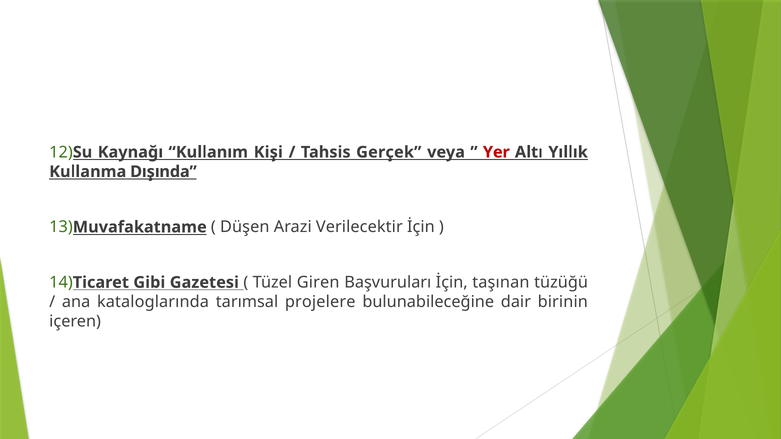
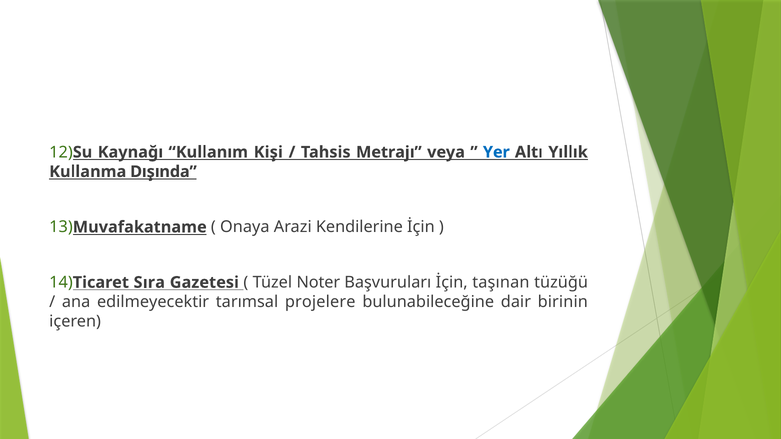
Gerçek: Gerçek -> Metrajı
Yer colour: red -> blue
Düşen: Düşen -> Onaya
Verilecektir: Verilecektir -> Kendilerine
Gibi: Gibi -> Sıra
Giren: Giren -> Noter
kataloglarında: kataloglarında -> edilmeyecektir
